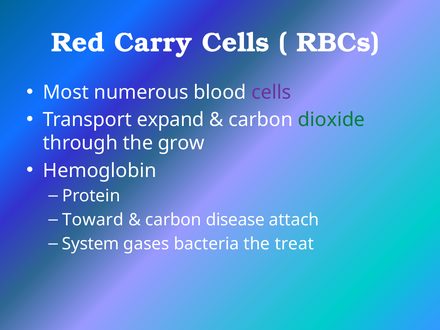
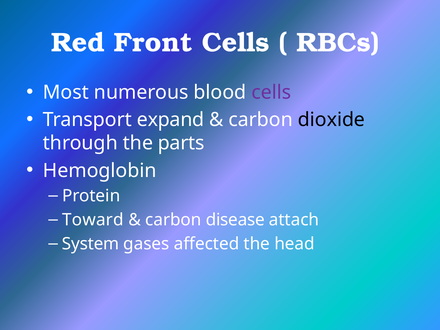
Carry: Carry -> Front
dioxide colour: green -> black
grow: grow -> parts
bacteria: bacteria -> affected
treat: treat -> head
